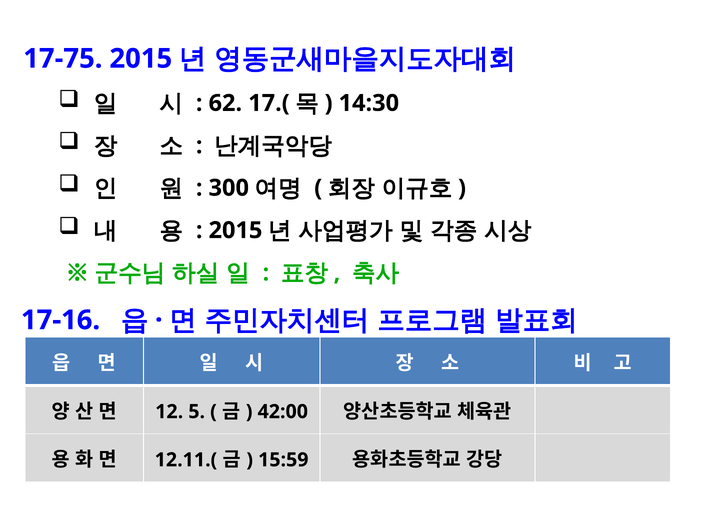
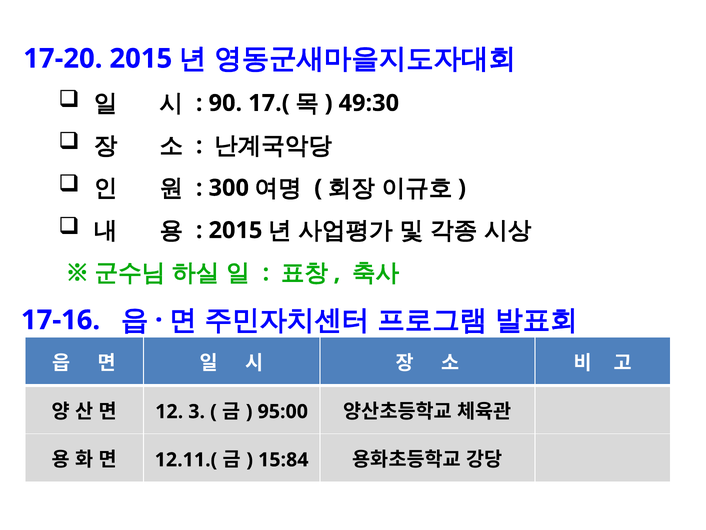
17-75: 17-75 -> 17-20
62: 62 -> 90
14:30: 14:30 -> 49:30
5: 5 -> 3
42:00: 42:00 -> 95:00
15:59: 15:59 -> 15:84
